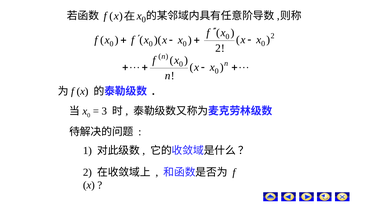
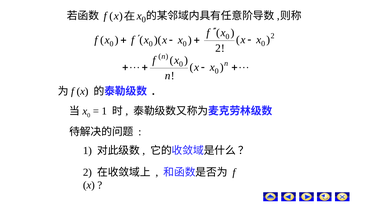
3 at (104, 111): 3 -> 1
